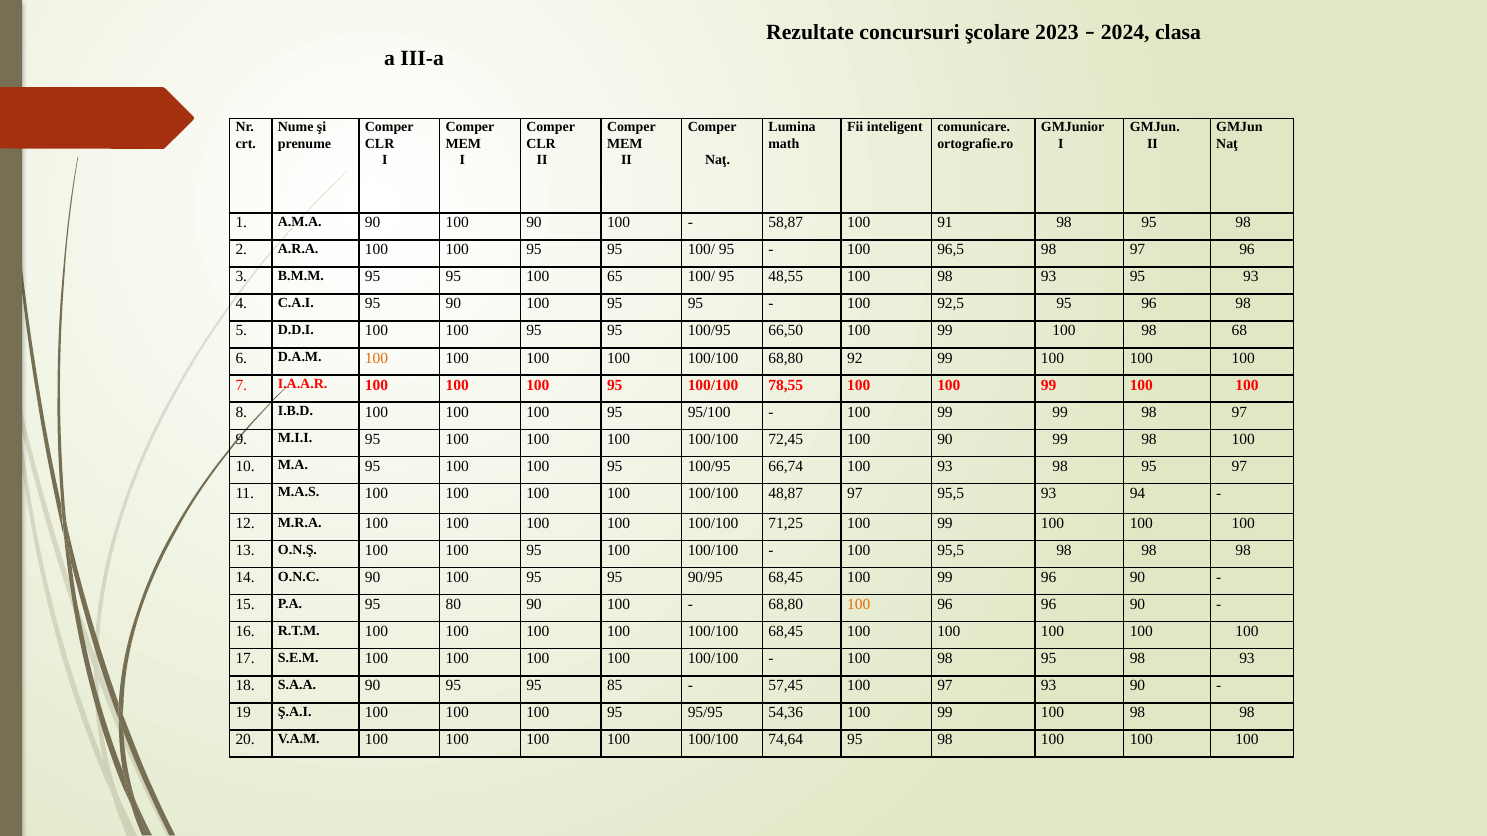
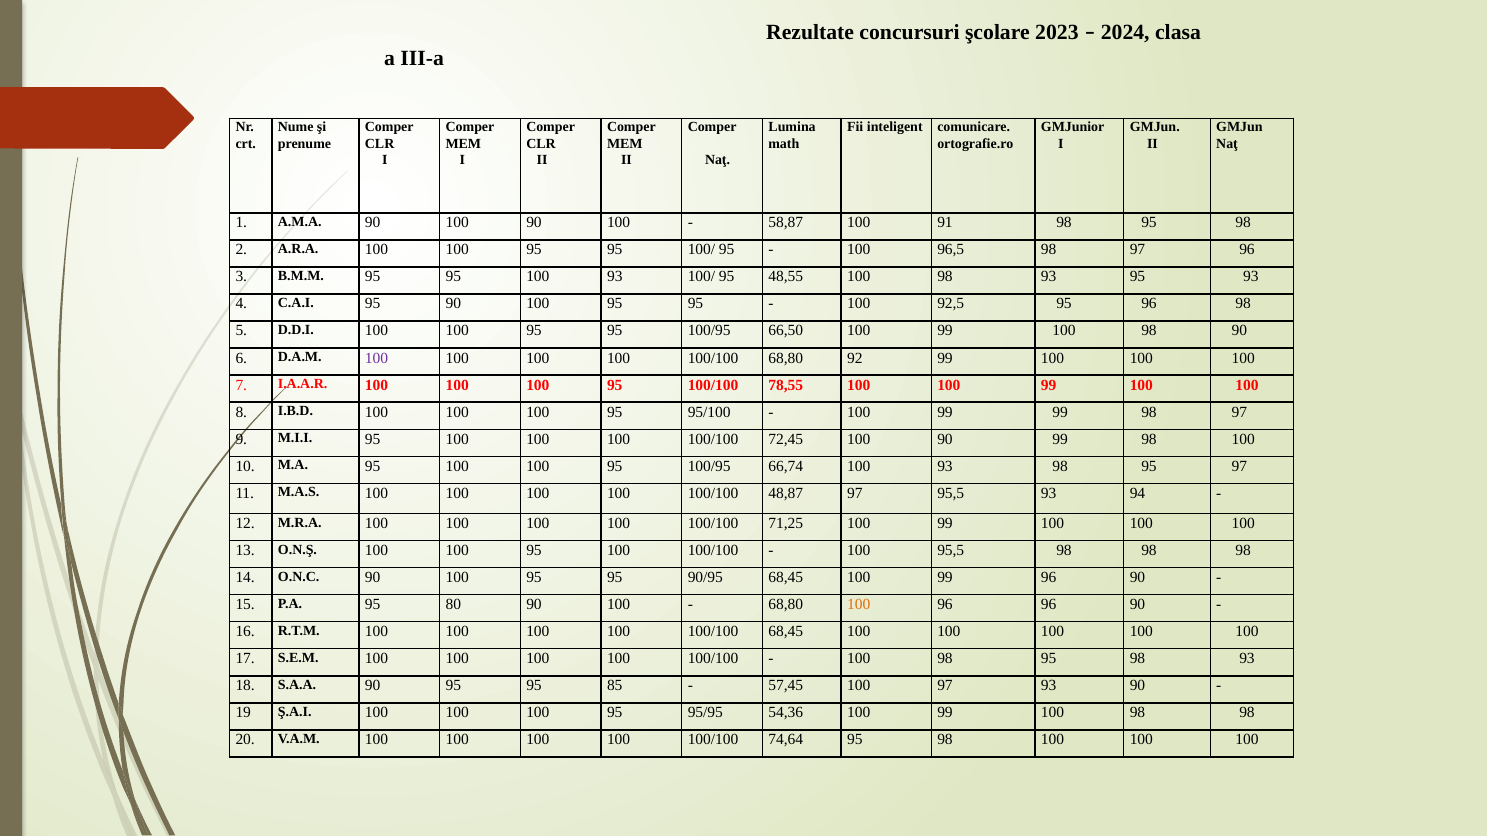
95 100 65: 65 -> 93
98 68: 68 -> 90
100 at (377, 358) colour: orange -> purple
